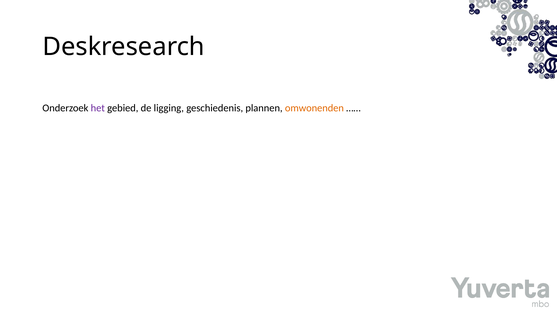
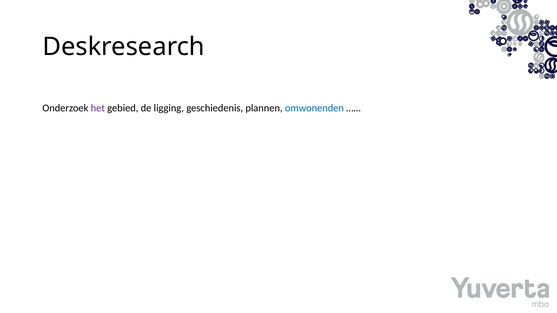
omwonenden colour: orange -> blue
